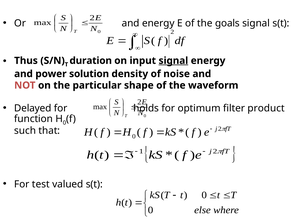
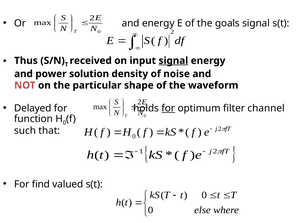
duration: duration -> received
for at (168, 109) underline: none -> present
product: product -> channel
test: test -> find
